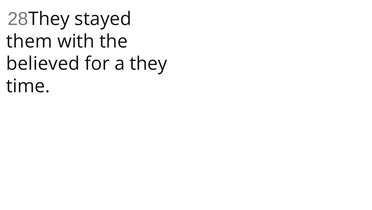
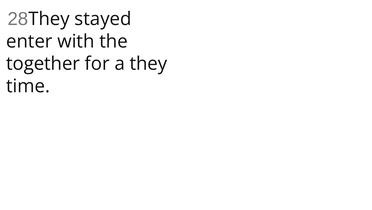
them: them -> enter
believed: believed -> together
